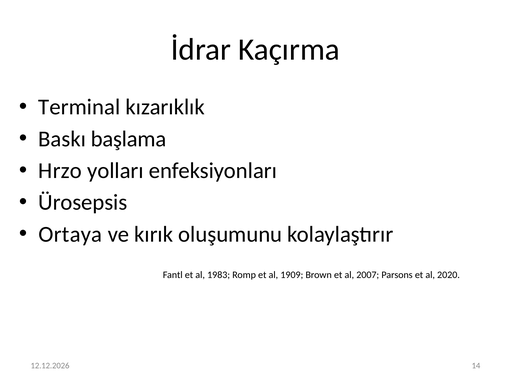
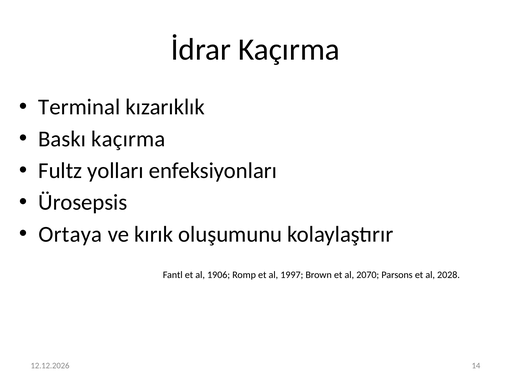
Baskı başlama: başlama -> kaçırma
Hrzo: Hrzo -> Fultz
1983: 1983 -> 1906
1909: 1909 -> 1997
2007: 2007 -> 2070
2020: 2020 -> 2028
